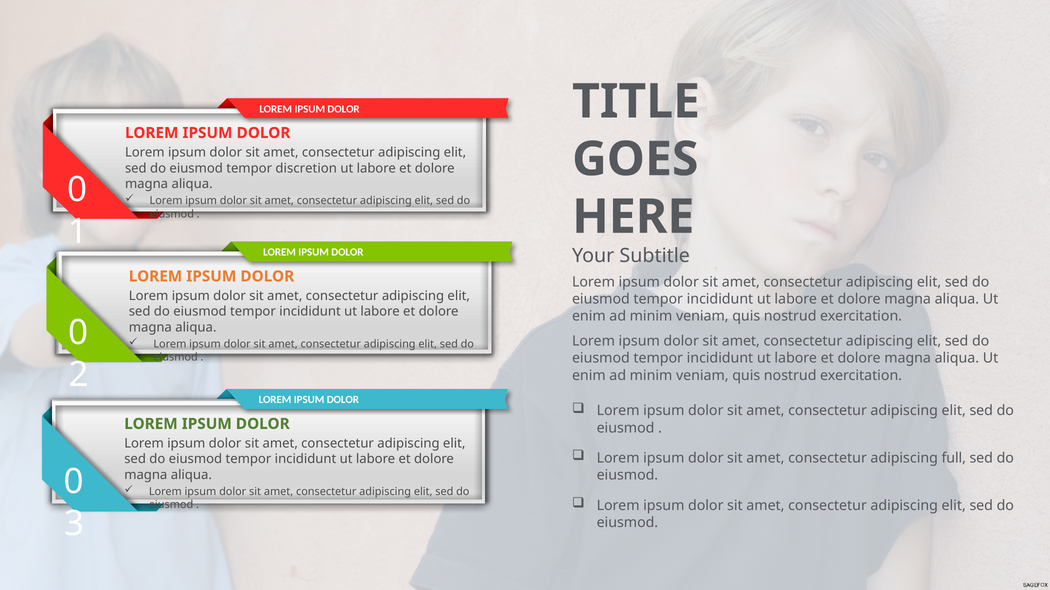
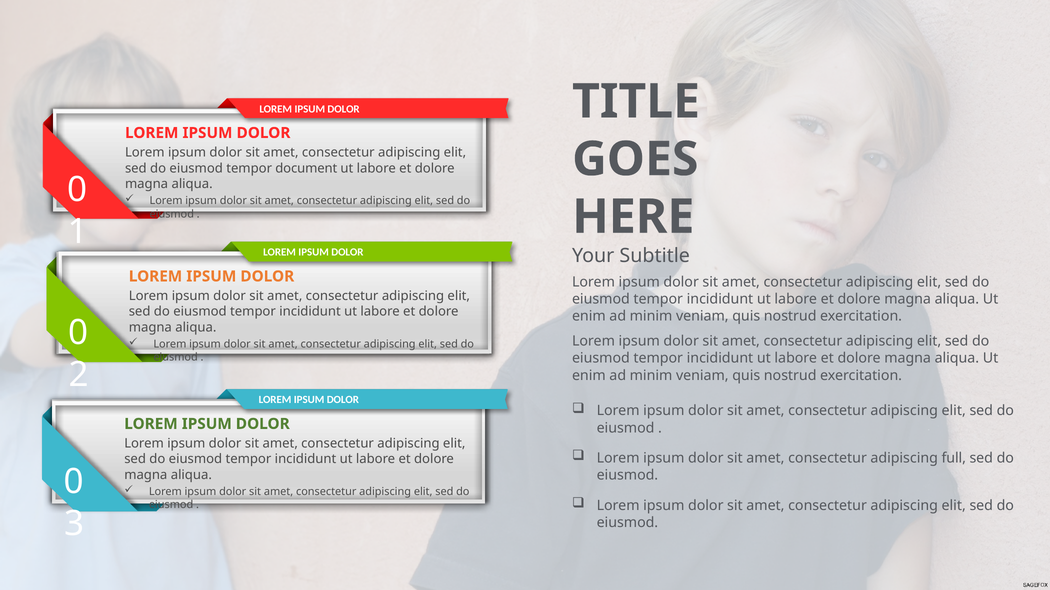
discretion: discretion -> document
